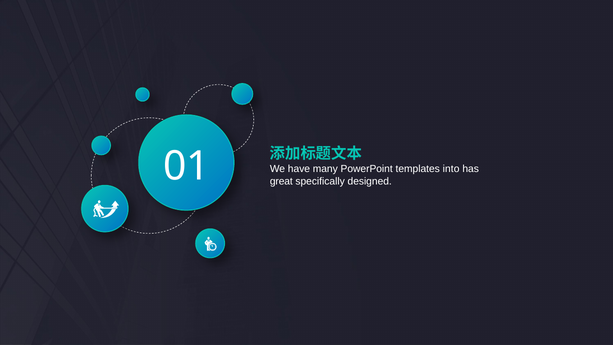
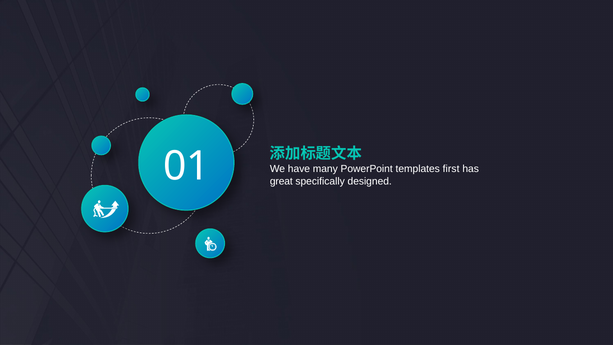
into: into -> first
